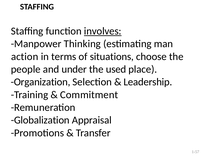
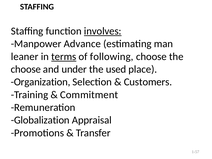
Thinking: Thinking -> Advance
action: action -> leaner
terms underline: none -> present
situations: situations -> following
people at (26, 69): people -> choose
Leadership: Leadership -> Customers
